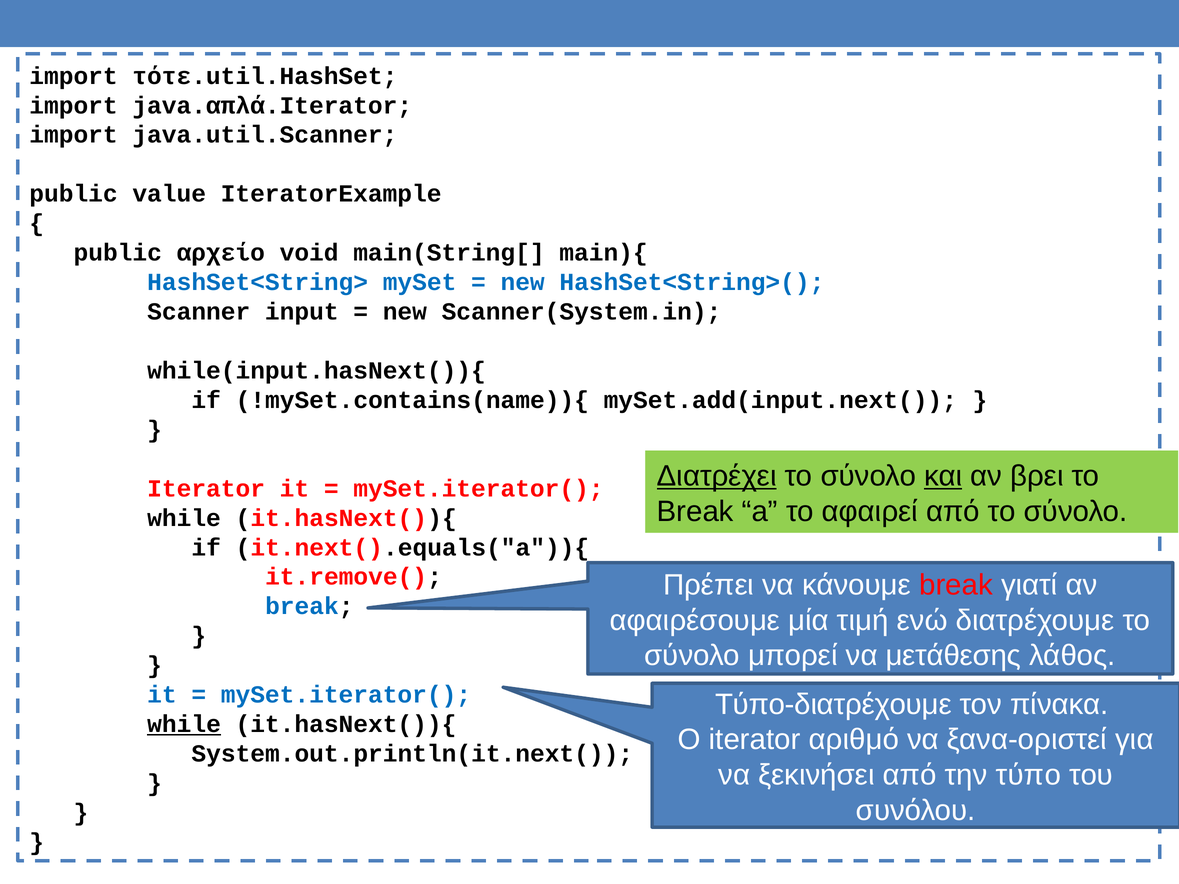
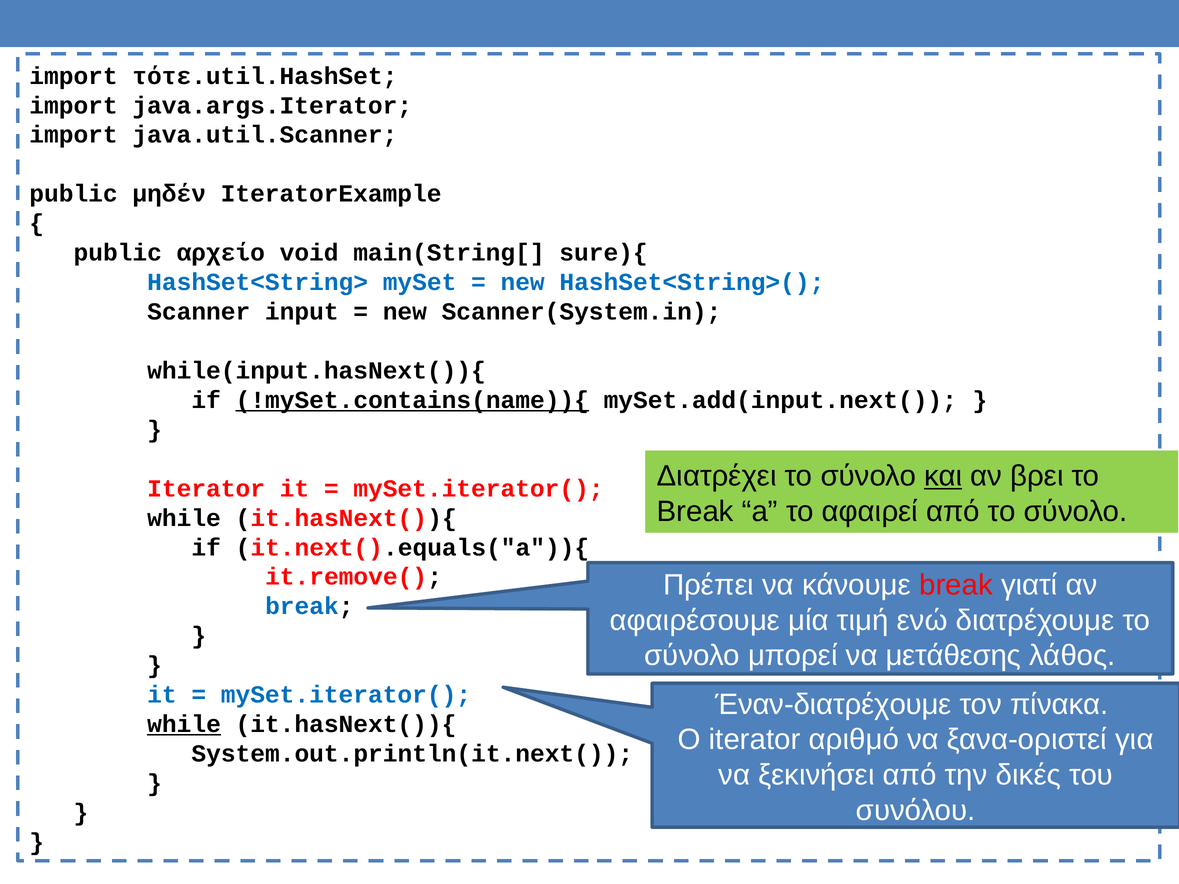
java.απλά.Iterator: java.απλά.Iterator -> java.args.Iterator
value: value -> μηδέν
main){: main){ -> sure){
!mySet.contains(name)){ underline: none -> present
Διατρέχει underline: present -> none
Τύπο-διατρέχουμε: Τύπο-διατρέχουμε -> Έναν-διατρέχουμε
τύπο: τύπο -> δικές
